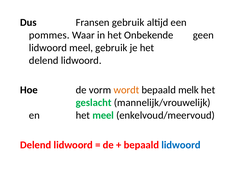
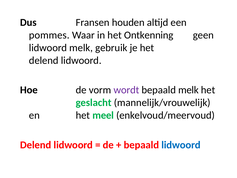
Fransen gebruik: gebruik -> houden
Onbekende: Onbekende -> Ontkenning
lidwoord meel: meel -> melk
wordt colour: orange -> purple
